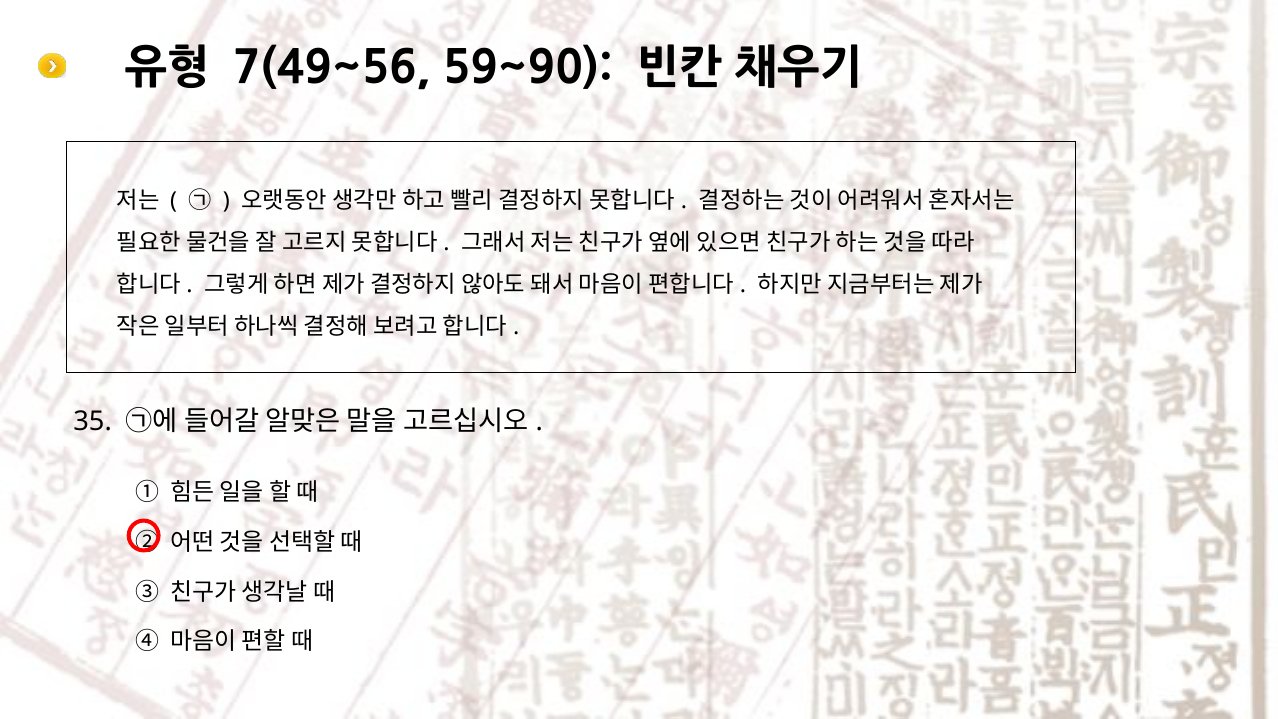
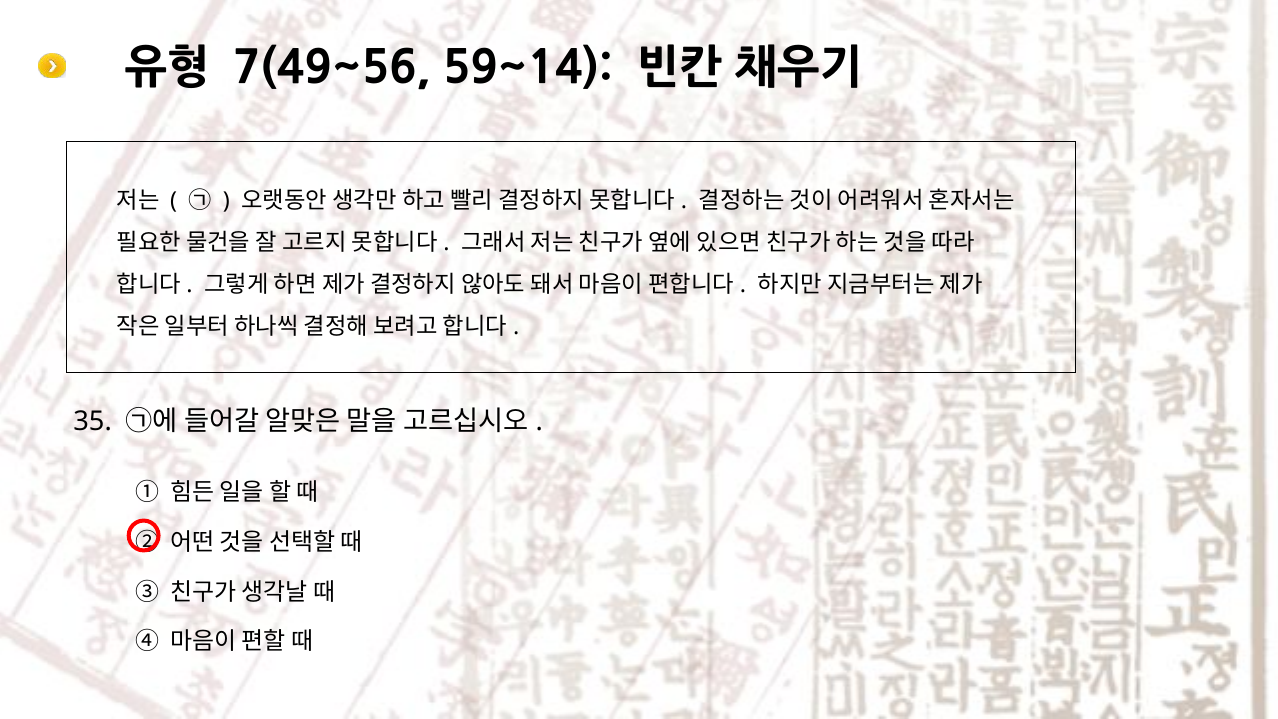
59~90: 59~90 -> 59~14
